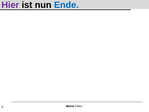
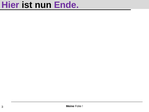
Ende colour: blue -> purple
